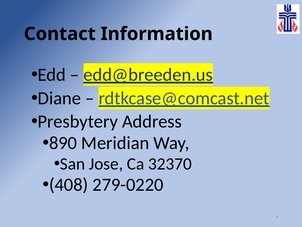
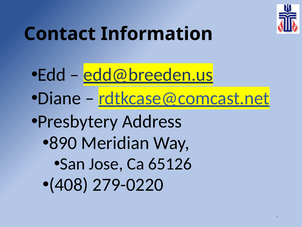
32370: 32370 -> 65126
